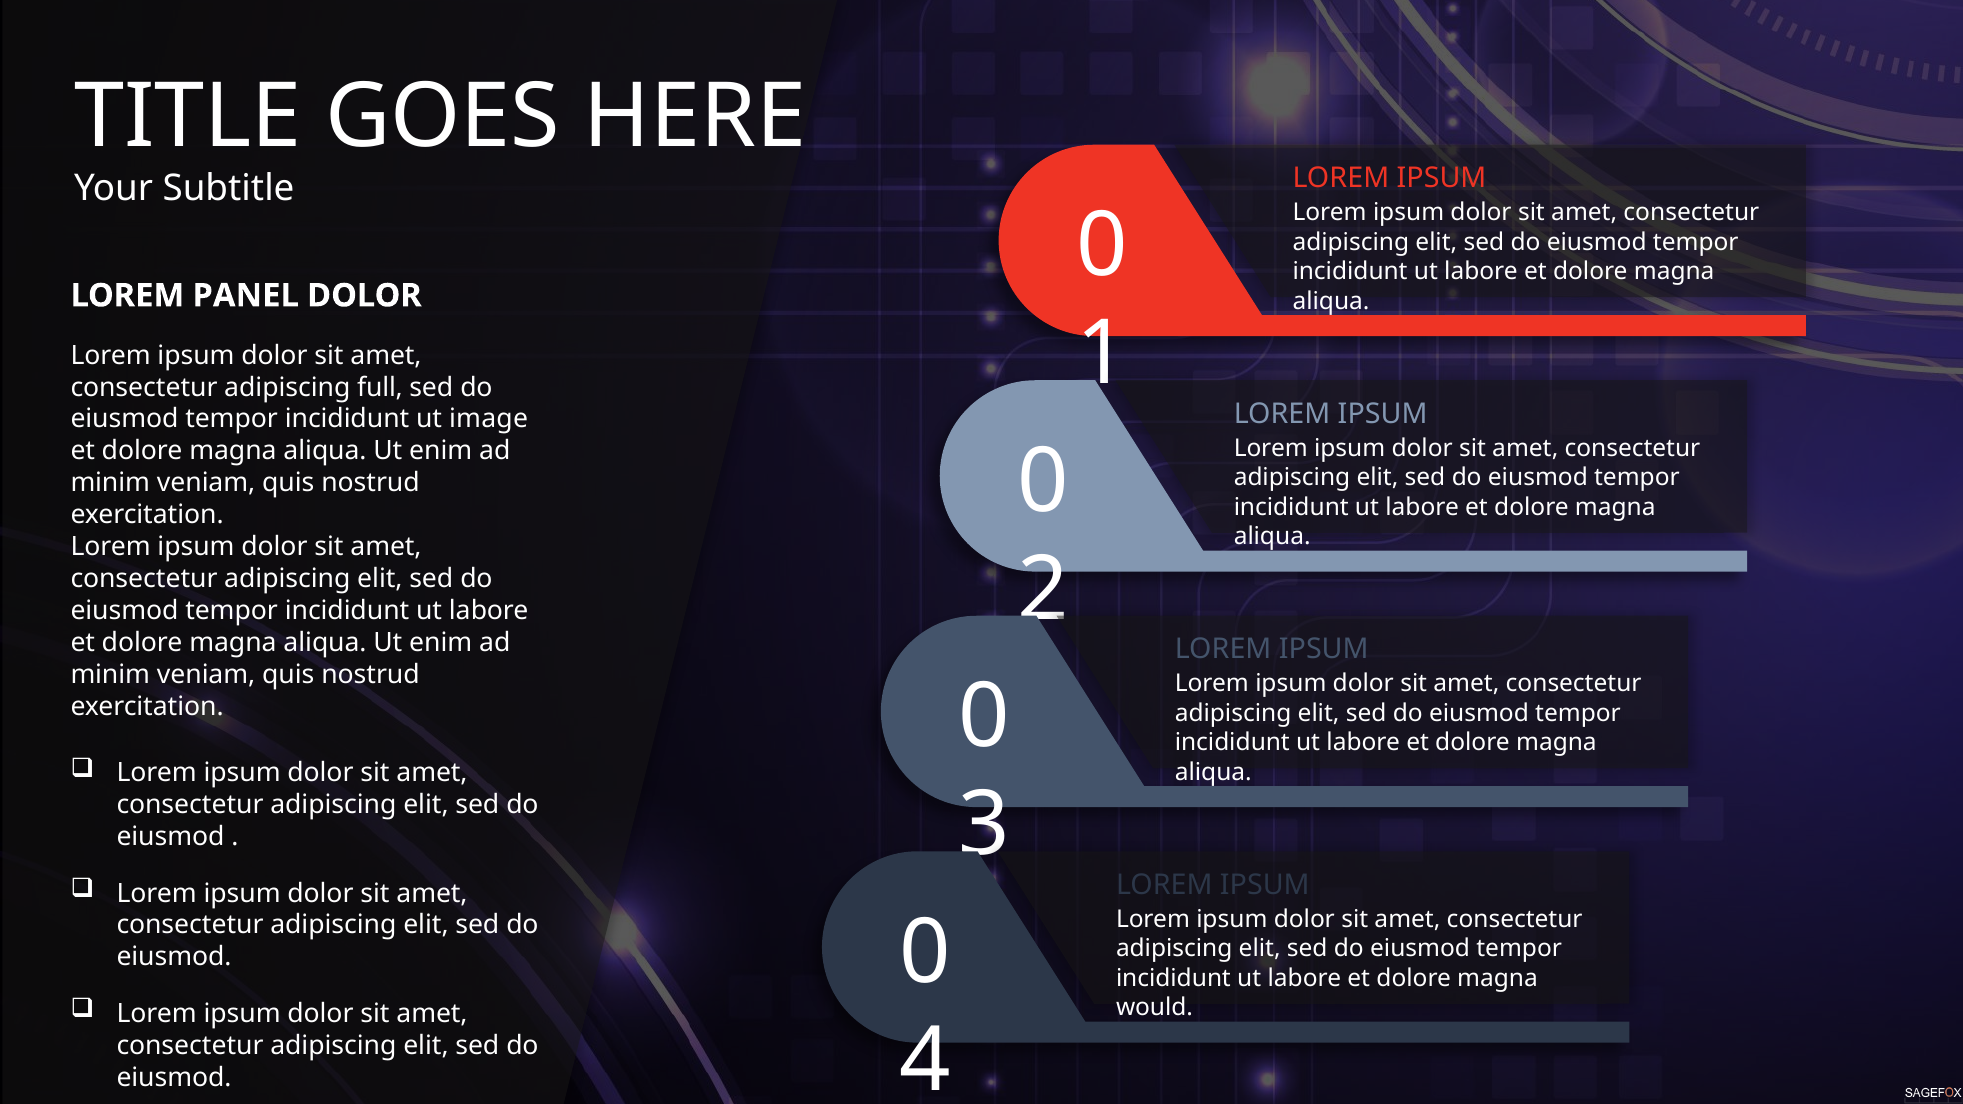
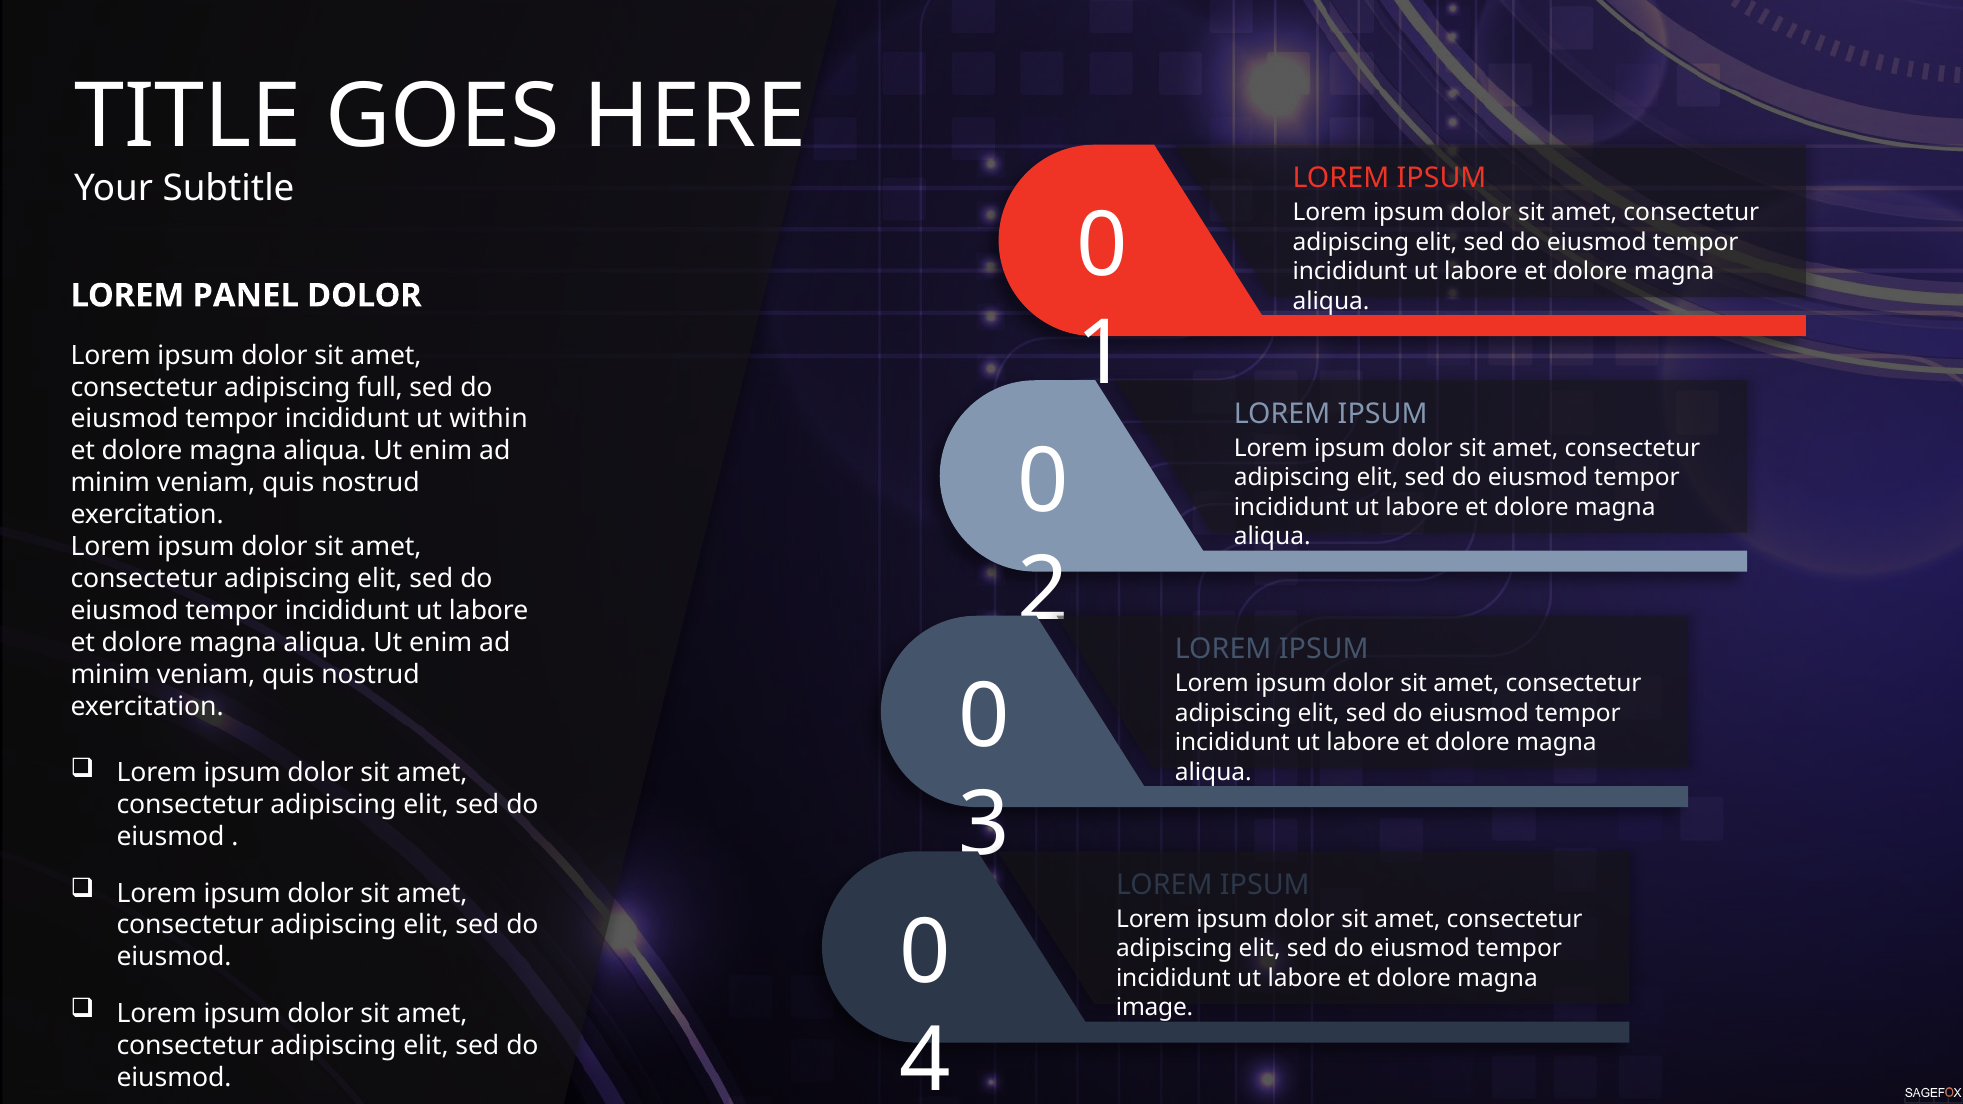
image: image -> within
would: would -> image
